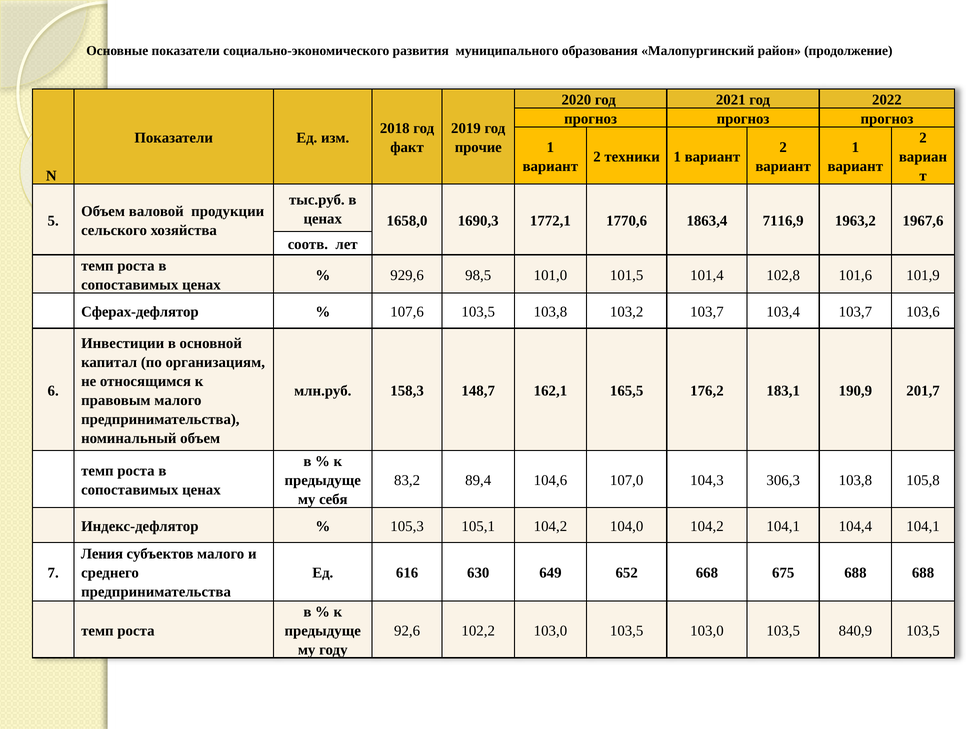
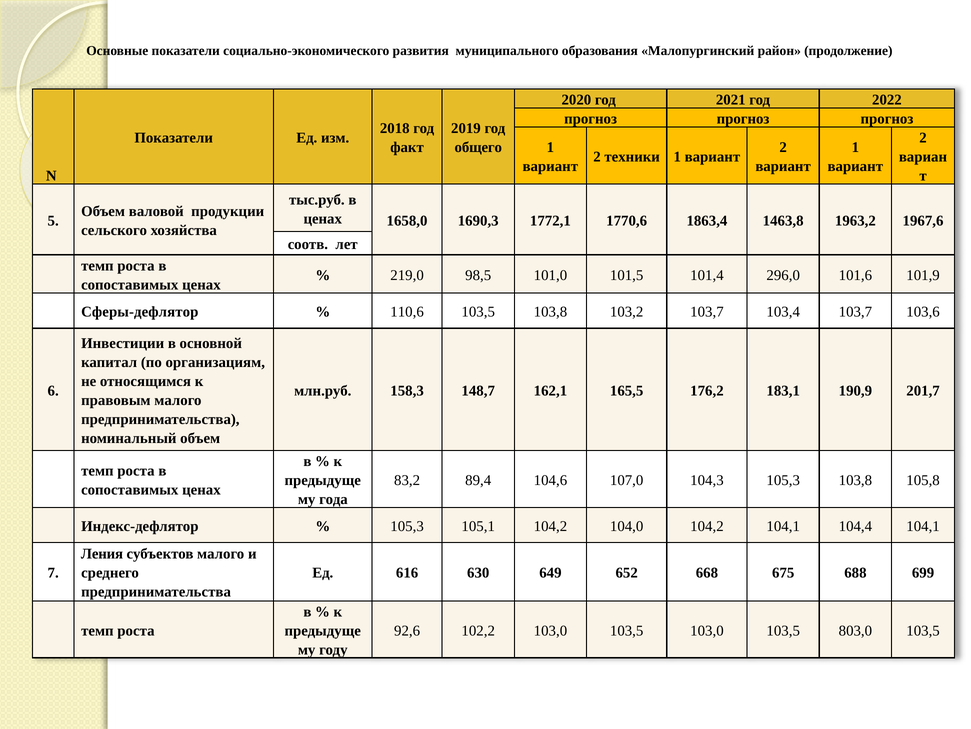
прочие: прочие -> общего
7116,9: 7116,9 -> 1463,8
929,6: 929,6 -> 219,0
102,8: 102,8 -> 296,0
Сферах-дефлятор: Сферах-дефлятор -> Сферы-дефлятор
107,6: 107,6 -> 110,6
104,3 306,3: 306,3 -> 105,3
себя: себя -> года
688 688: 688 -> 699
840,9: 840,9 -> 803,0
